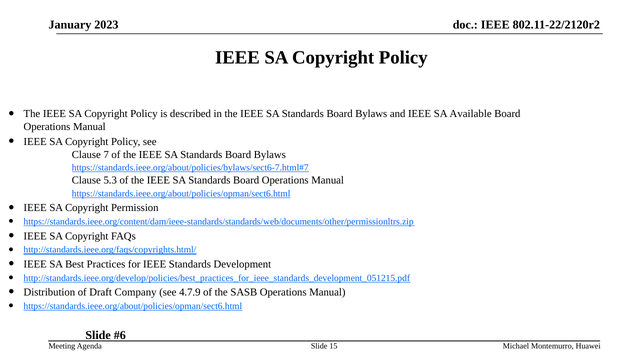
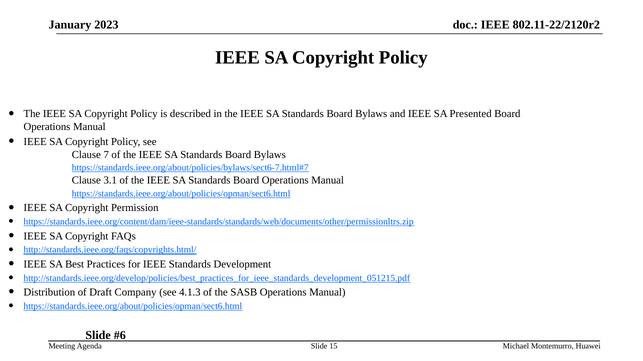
Available: Available -> Presented
5.3: 5.3 -> 3.1
4.7.9: 4.7.9 -> 4.1.3
